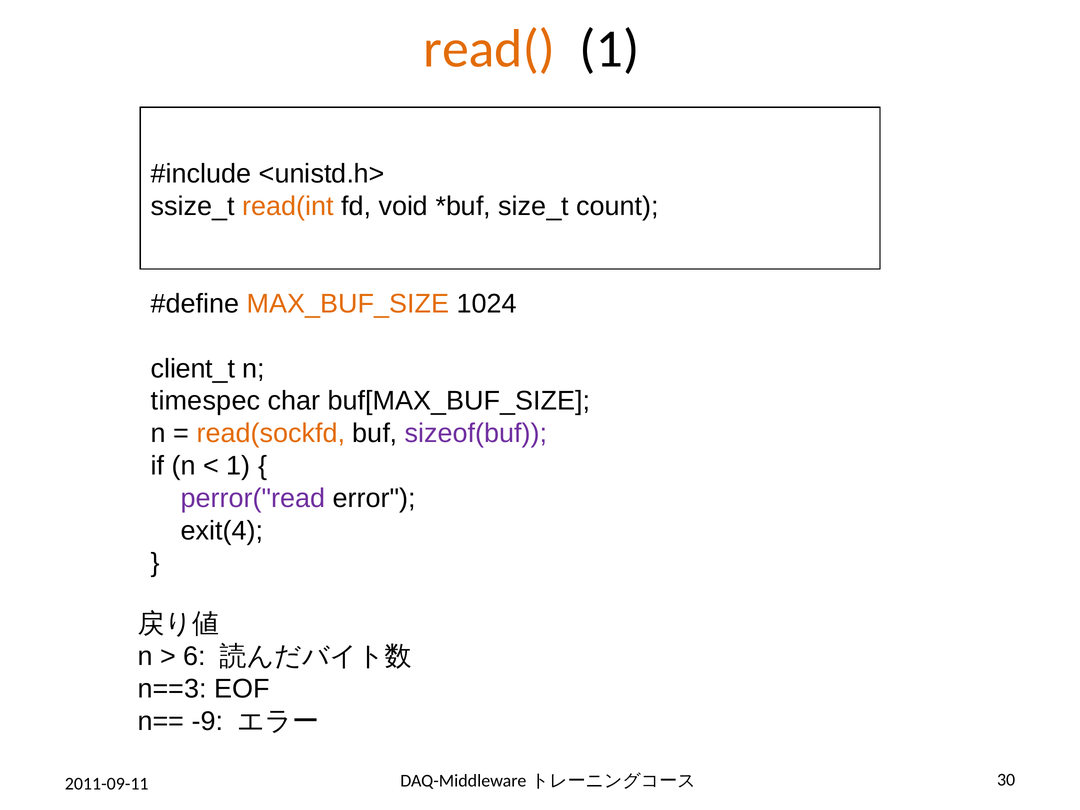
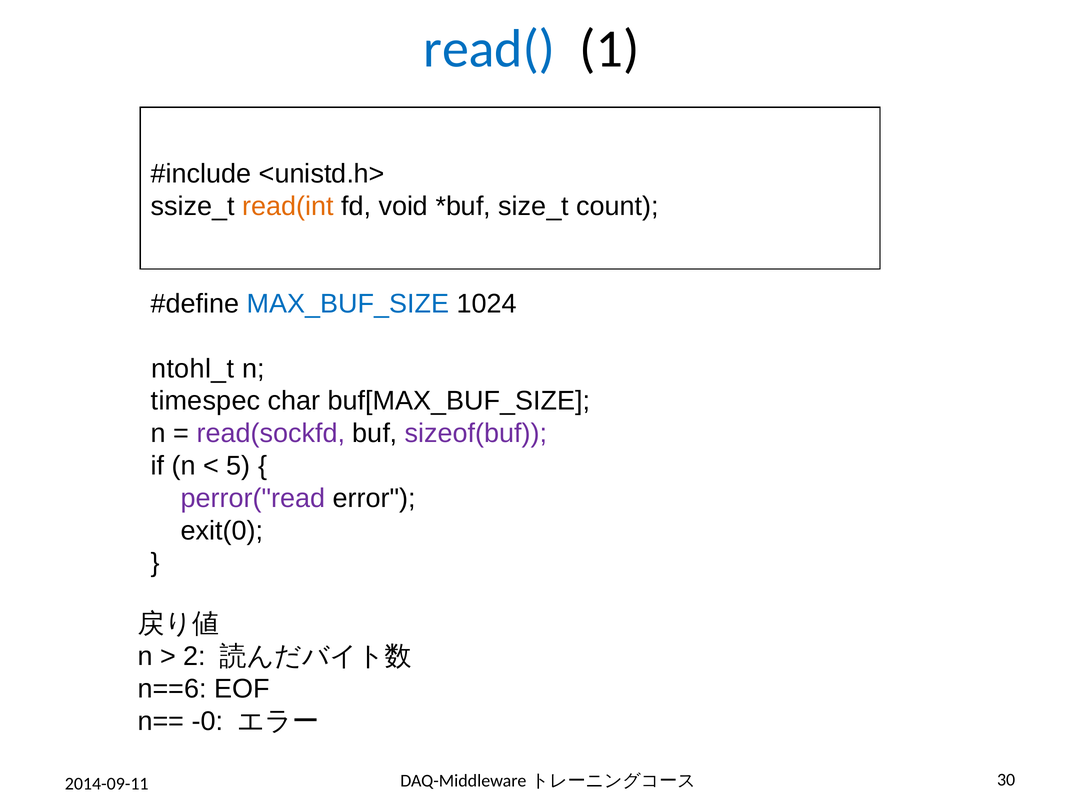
read( colour: orange -> blue
MAX_BUF_SIZE colour: orange -> blue
client_t: client_t -> ntohl_t
read(sockfd colour: orange -> purple
1 at (238, 466): 1 -> 5
exit(4: exit(4 -> exit(0
6: 6 -> 2
n==3: n==3 -> n==6
-9: -9 -> -0
2011-09-11: 2011-09-11 -> 2014-09-11
